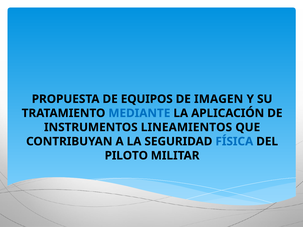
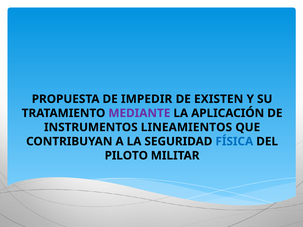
EQUIPOS: EQUIPOS -> IMPEDIR
IMAGEN: IMAGEN -> EXISTEN
MEDIANTE colour: blue -> purple
